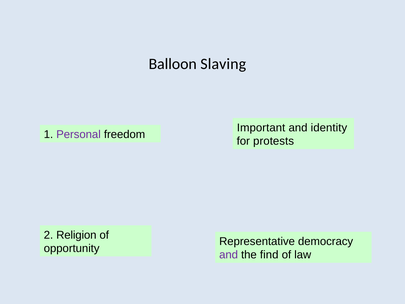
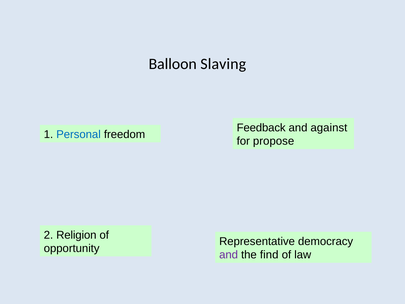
Important: Important -> Feedback
identity: identity -> against
Personal colour: purple -> blue
protests: protests -> propose
